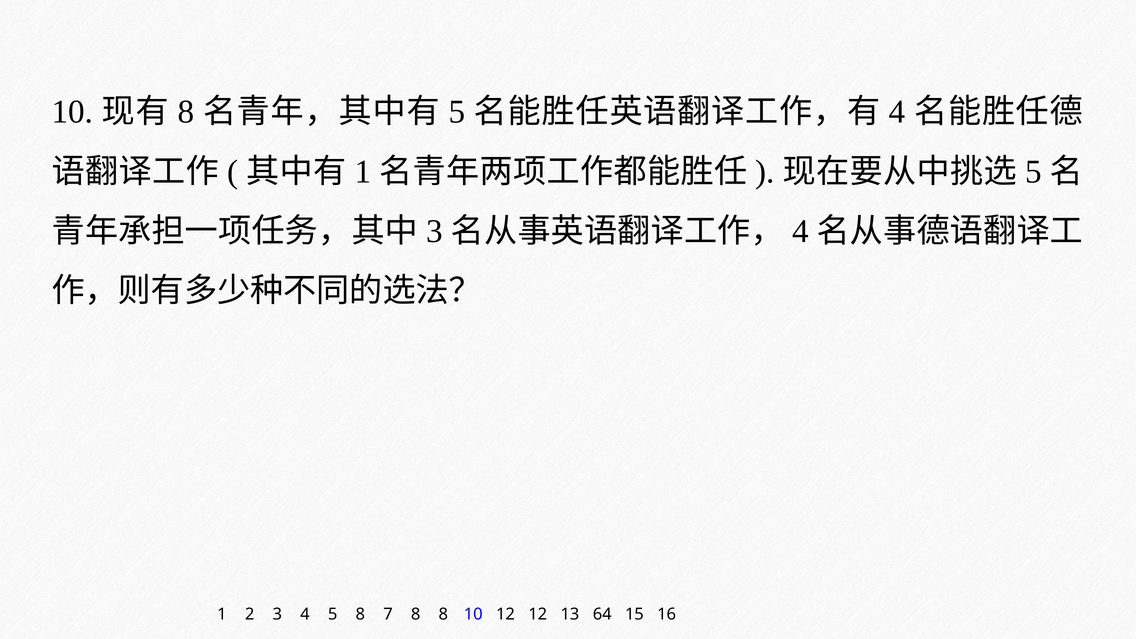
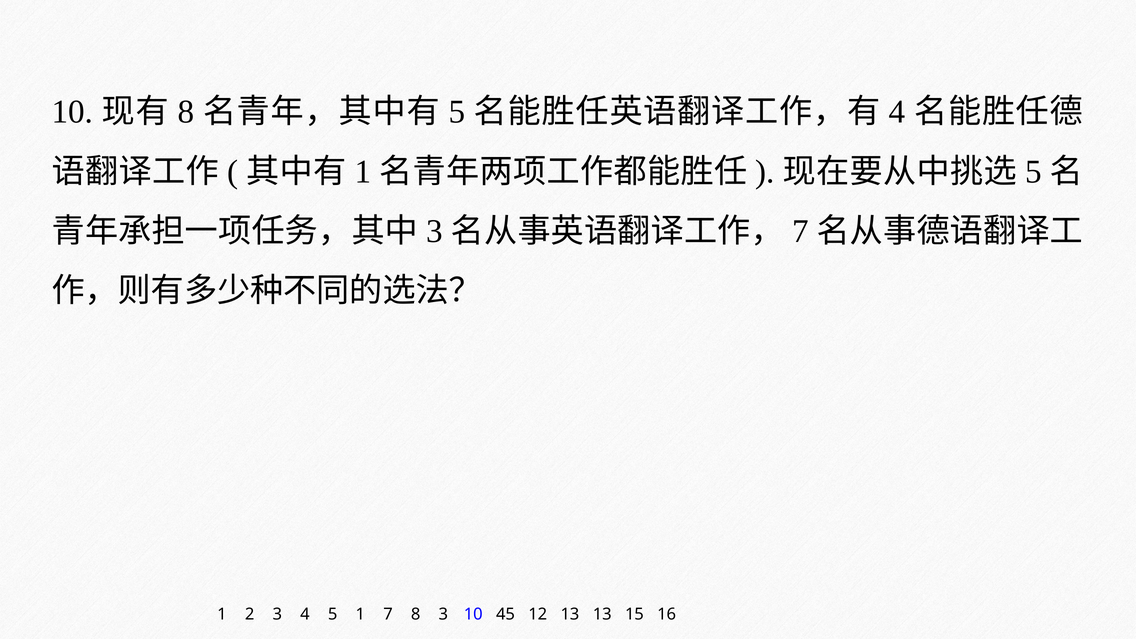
4 at (800, 231): 4 -> 7
5 8: 8 -> 1
8 8: 8 -> 3
10 12: 12 -> 45
13 64: 64 -> 13
